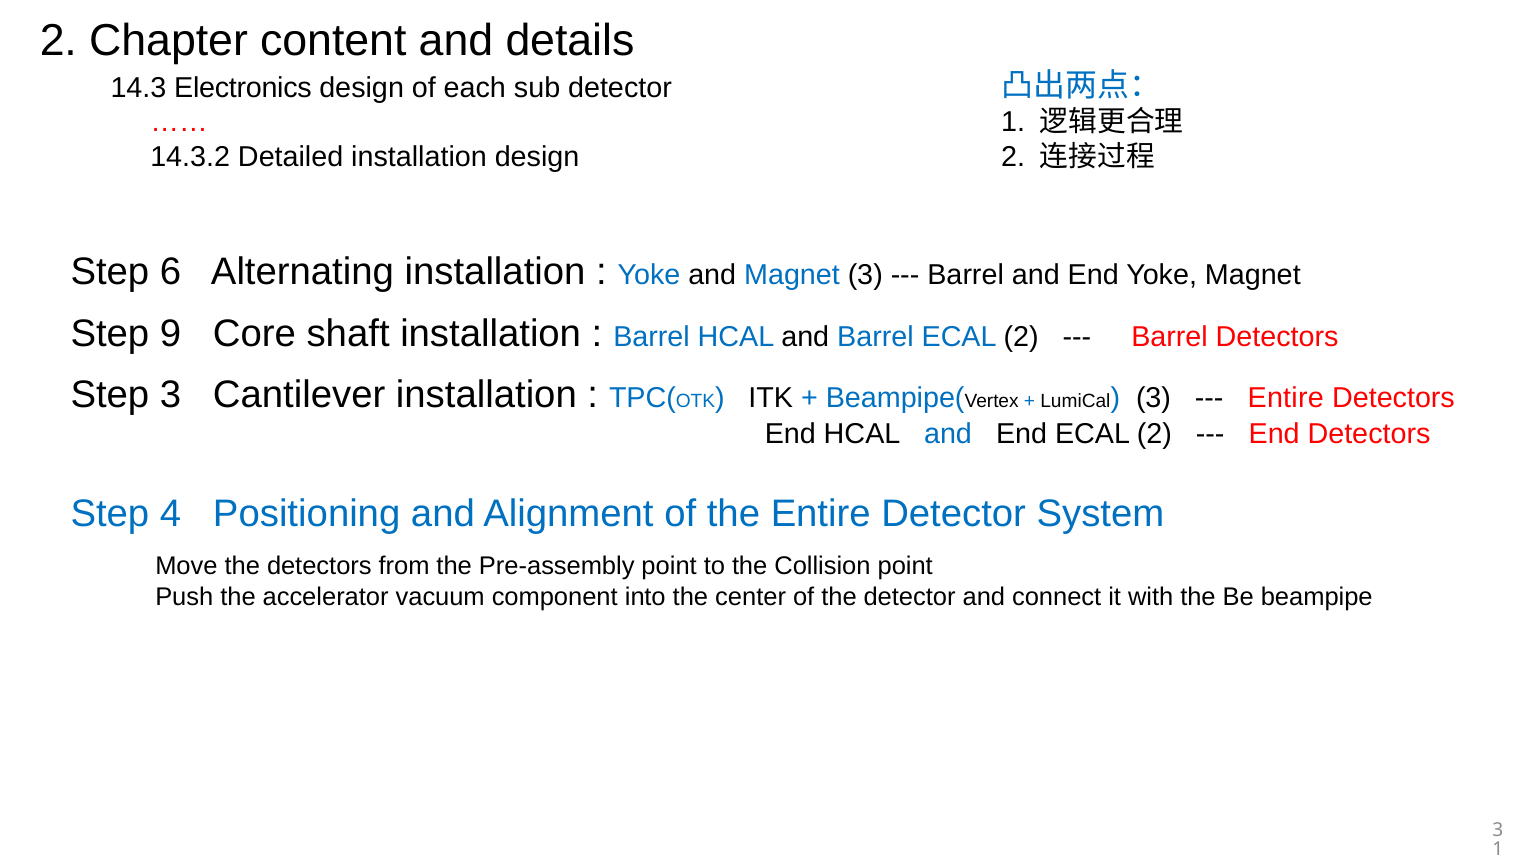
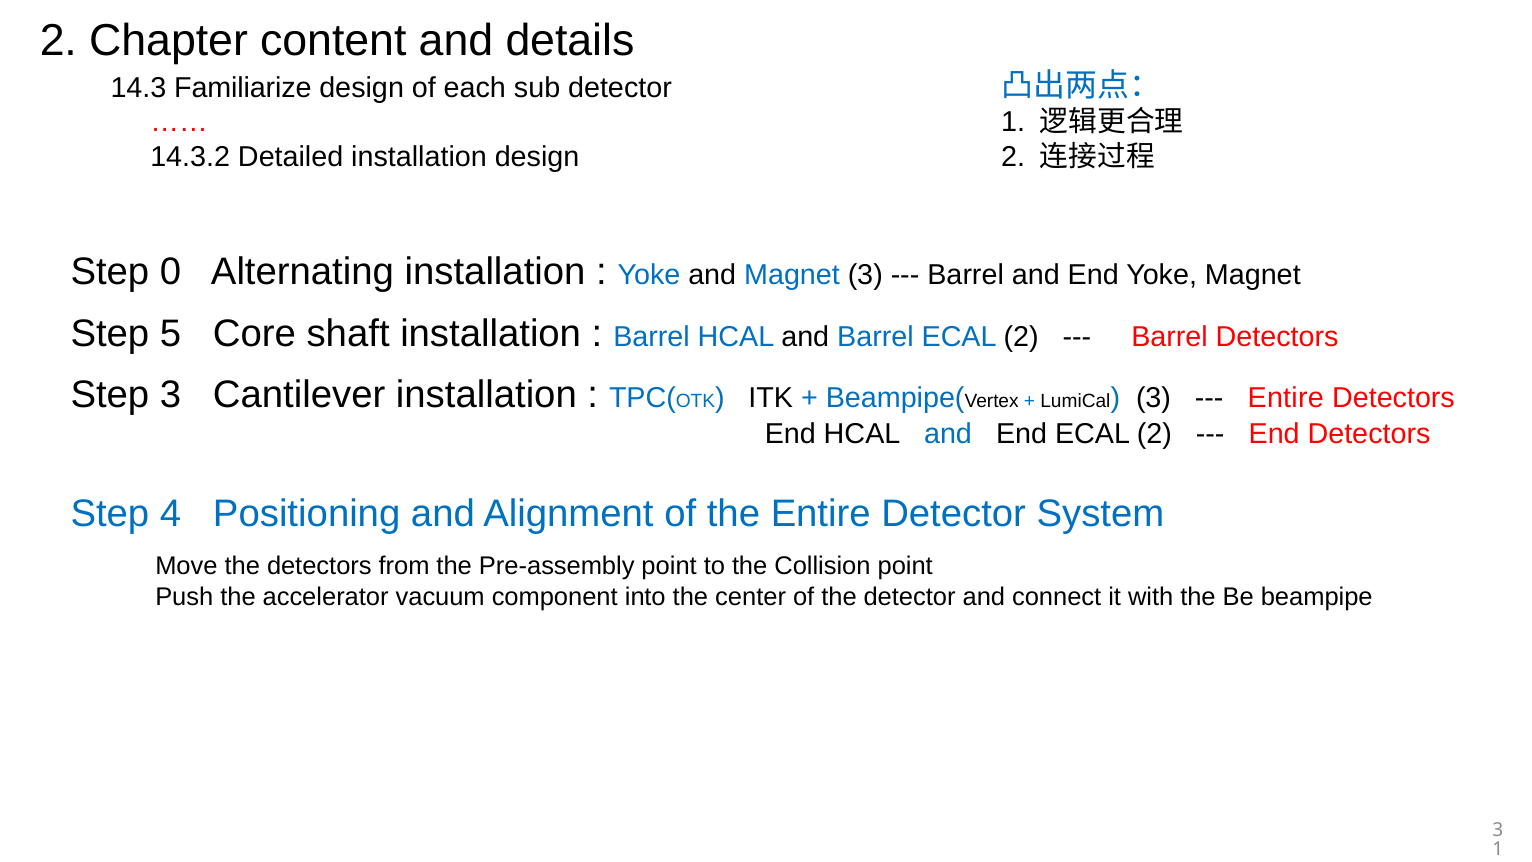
Electronics: Electronics -> Familiarize
6: 6 -> 0
9: 9 -> 5
